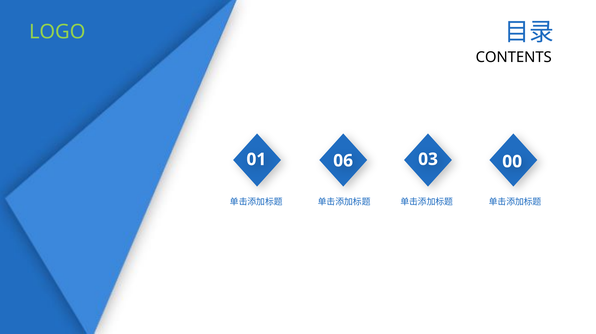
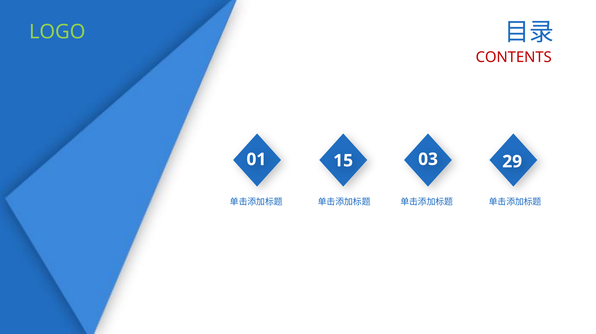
CONTENTS colour: black -> red
06: 06 -> 15
00: 00 -> 29
